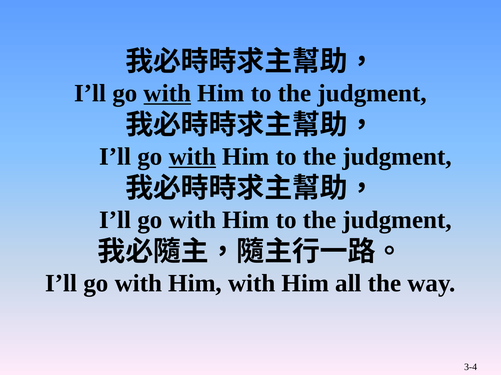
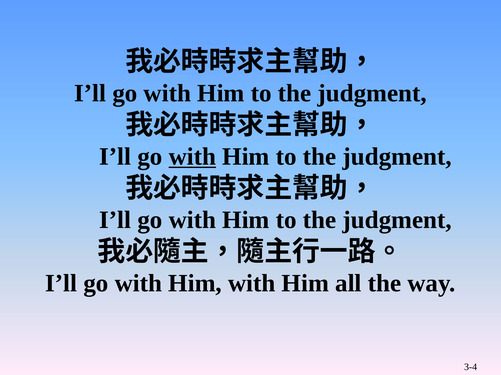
with at (167, 93) underline: present -> none
